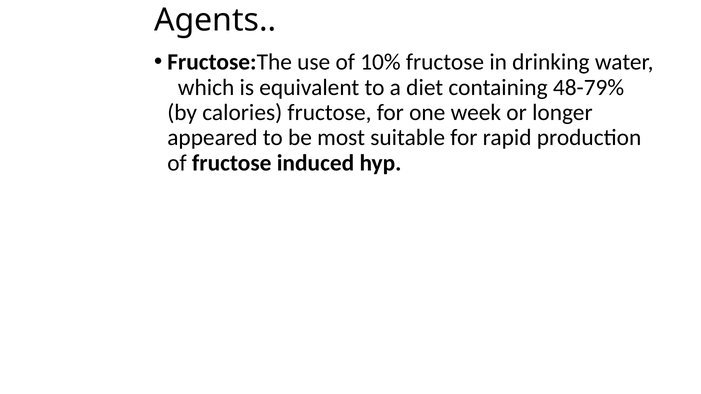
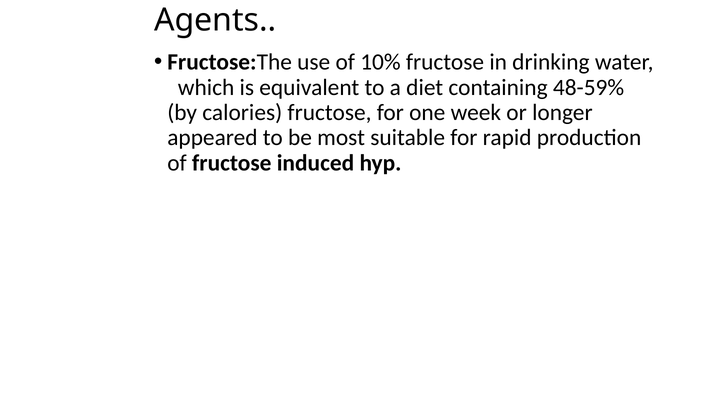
48-79%: 48-79% -> 48-59%
